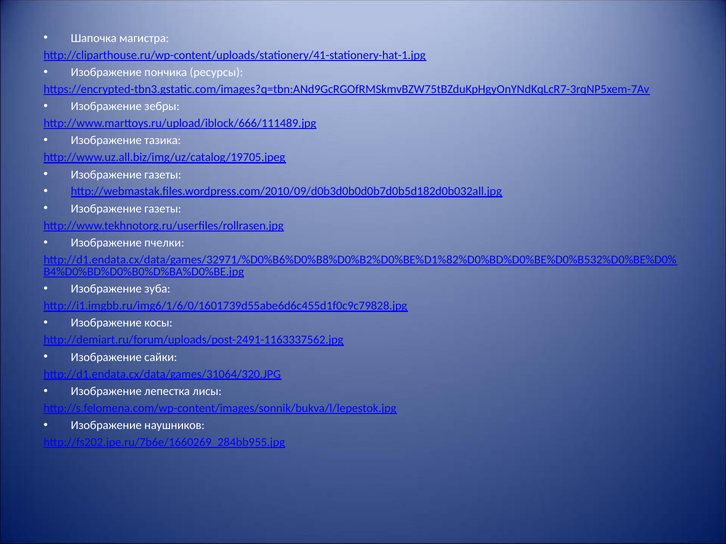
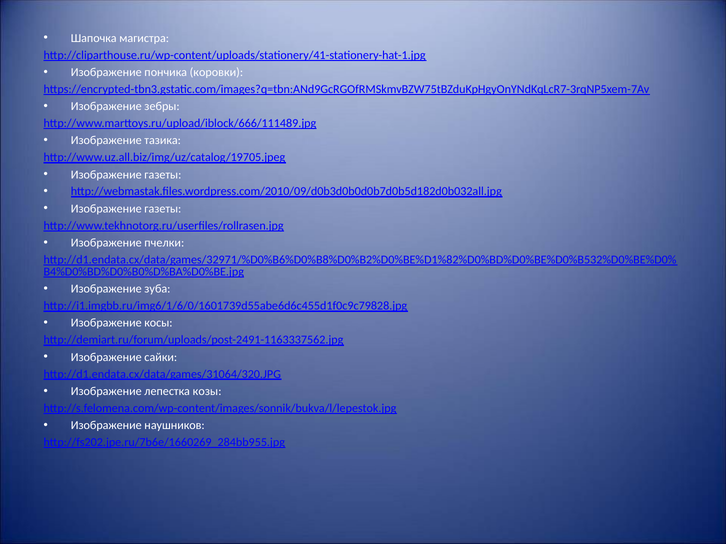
ресурсы: ресурсы -> коровки
лисы: лисы -> козы
